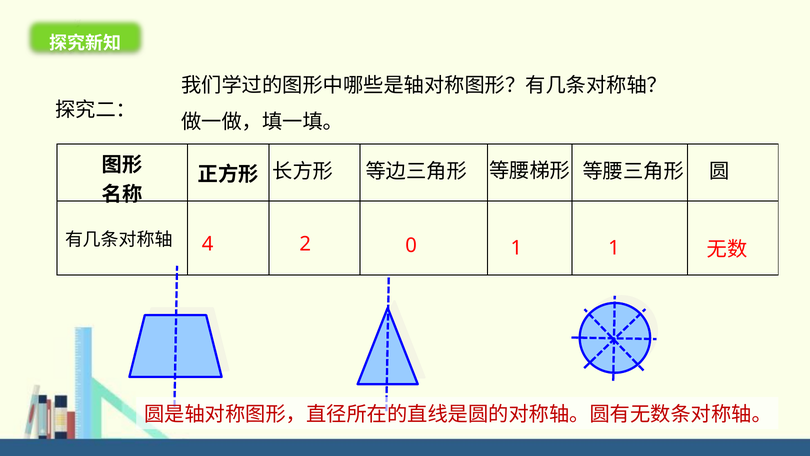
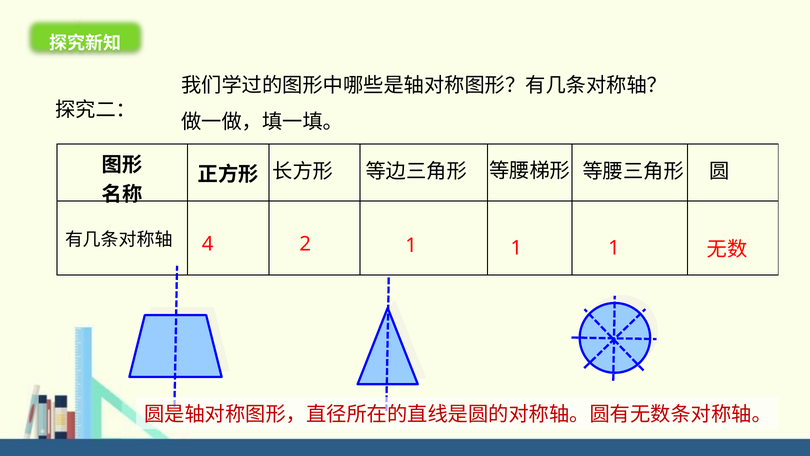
2 0: 0 -> 1
